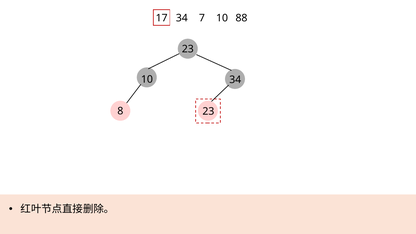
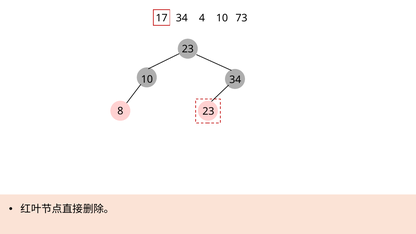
7: 7 -> 4
88: 88 -> 73
